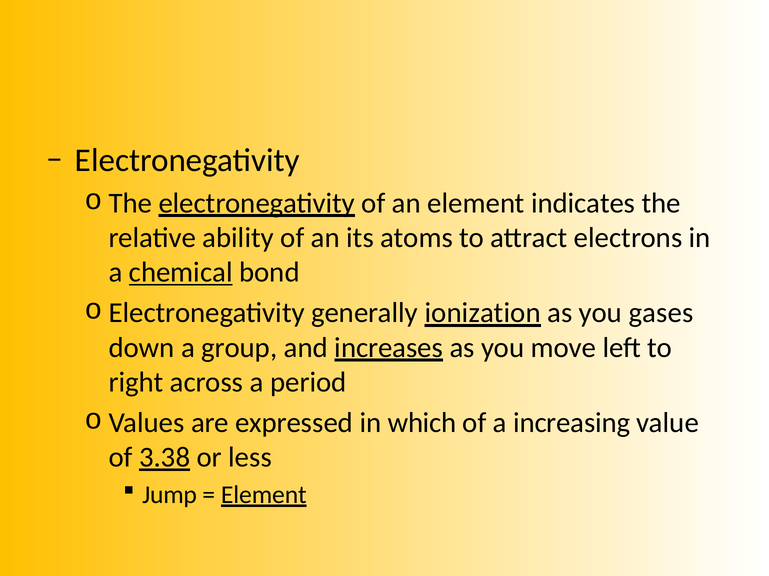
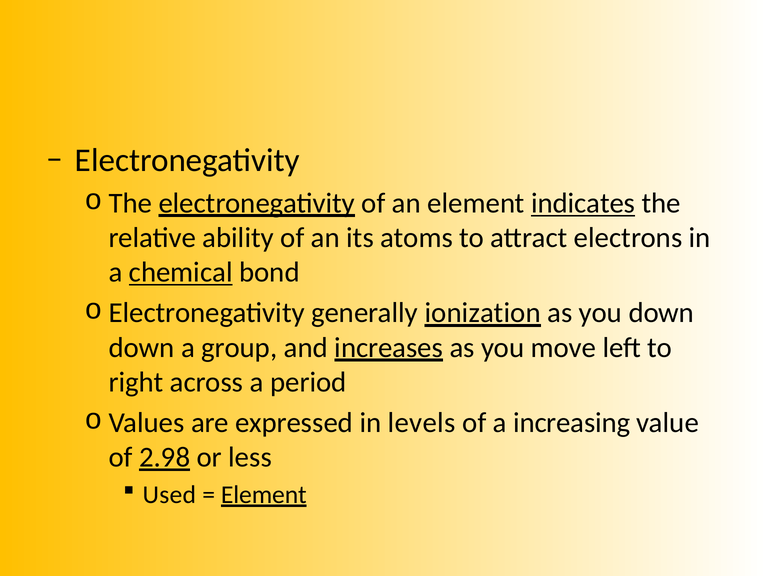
indicates underline: none -> present
you gases: gases -> down
which: which -> levels
3.38: 3.38 -> 2.98
Jump: Jump -> Used
